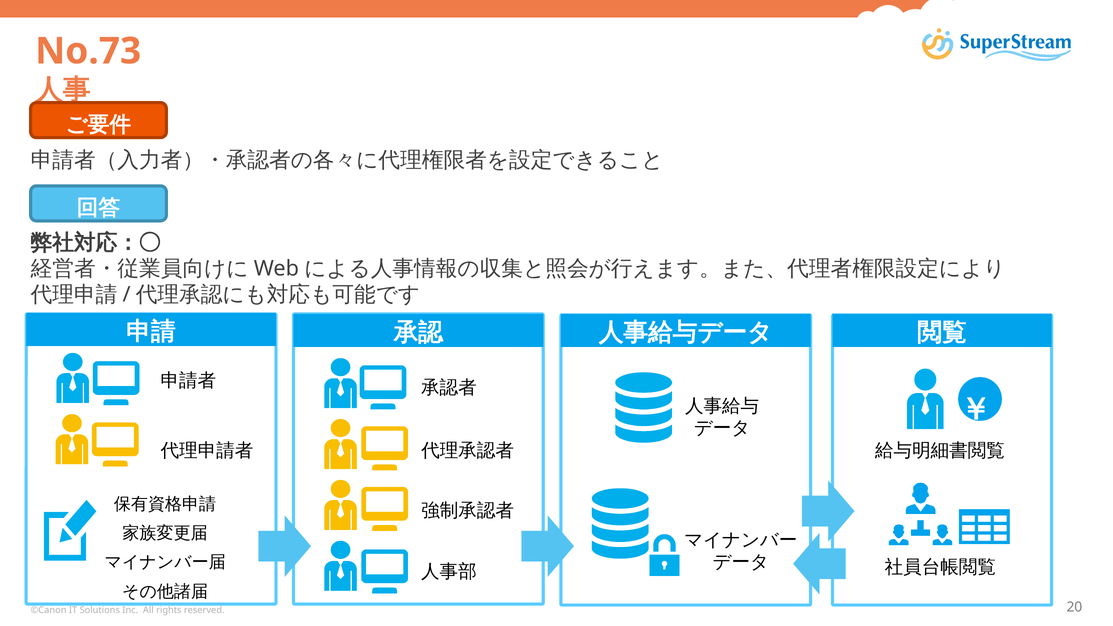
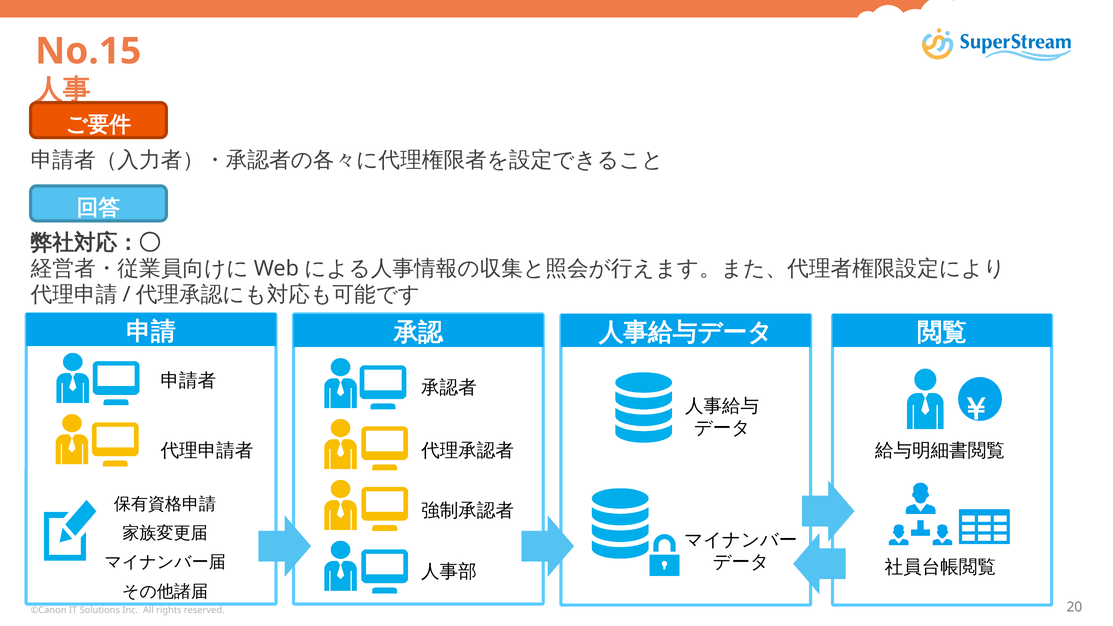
No.73: No.73 -> No.15
